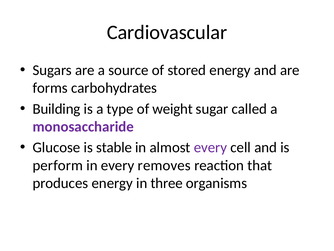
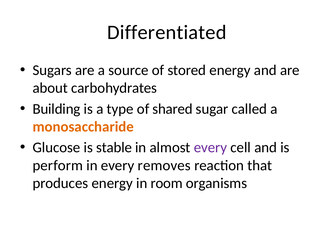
Cardiovascular: Cardiovascular -> Differentiated
forms: forms -> about
weight: weight -> shared
monosaccharide colour: purple -> orange
three: three -> room
